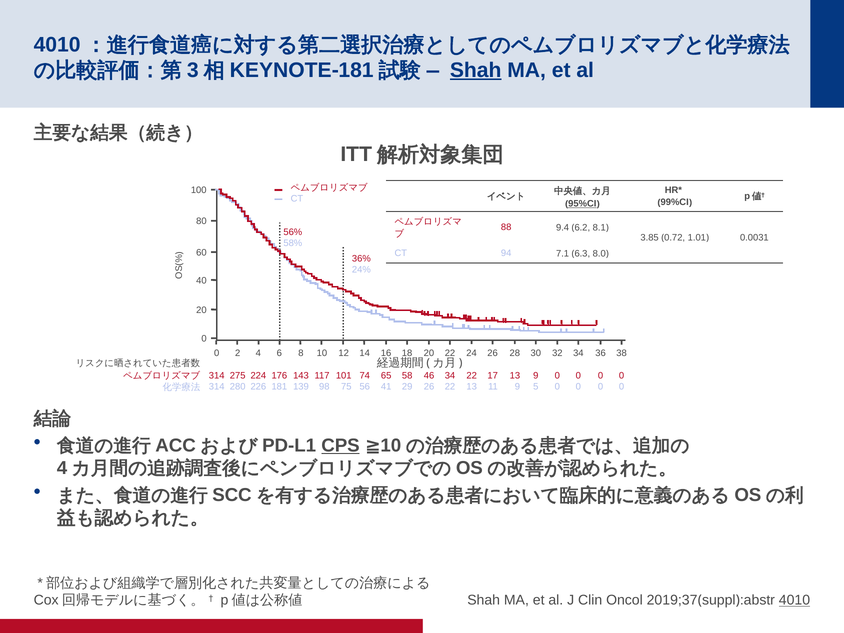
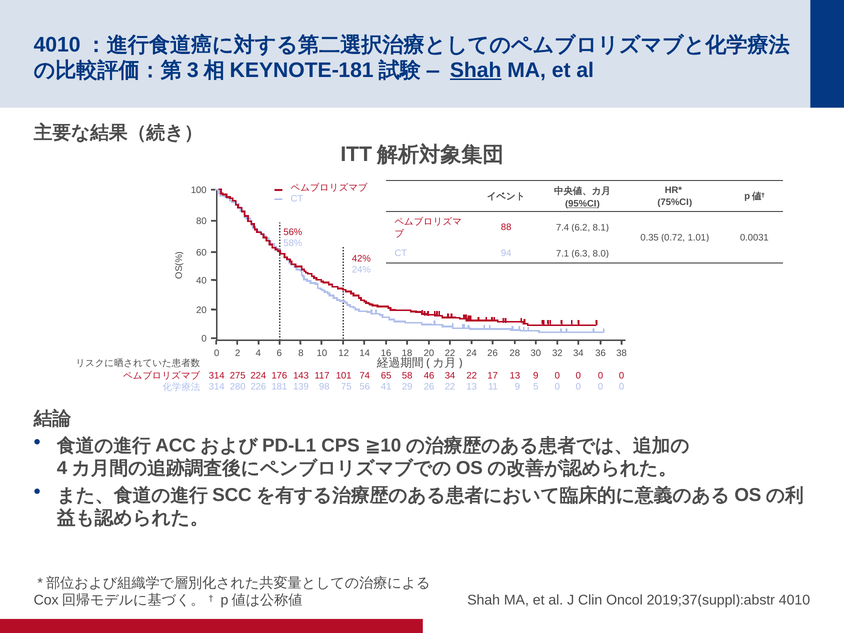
99%CI: 99%CI -> 75%CI
9.4: 9.4 -> 7.4
3.85: 3.85 -> 0.35
36%: 36% -> 42%
CPS underline: present -> none
4010 underline: present -> none
